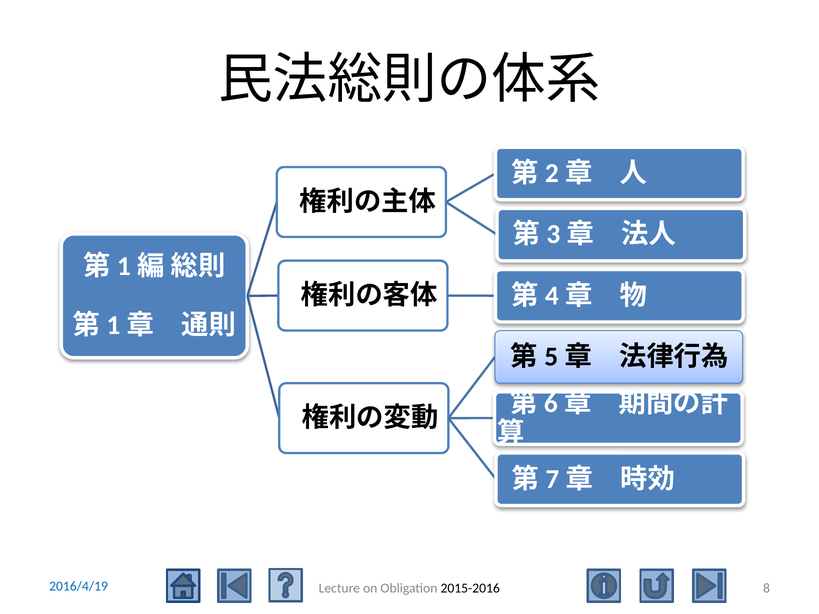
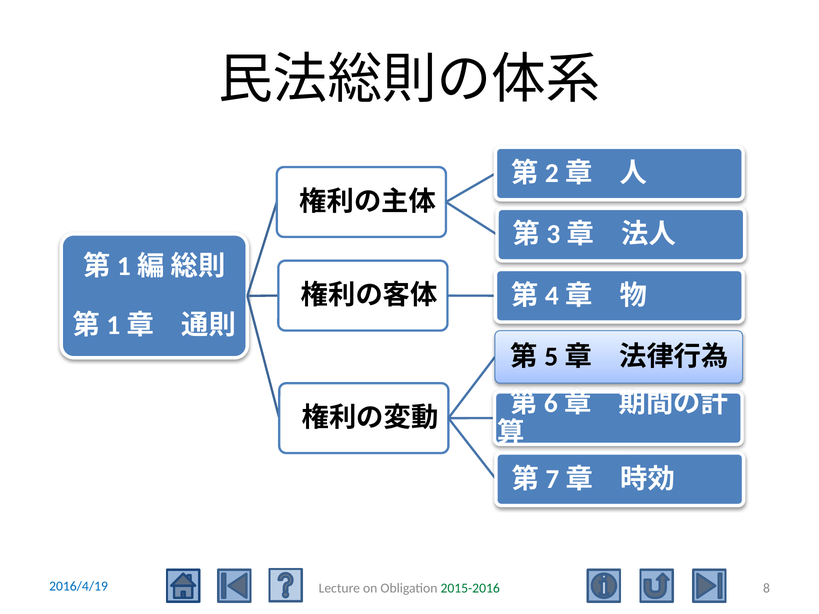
2015-2016 colour: black -> green
